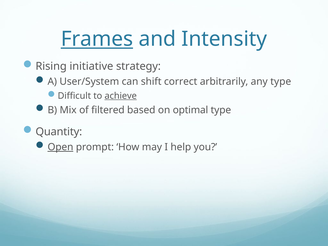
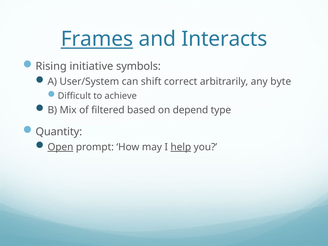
Intensity: Intensity -> Interacts
strategy: strategy -> symbols
any type: type -> byte
achieve underline: present -> none
optimal: optimal -> depend
help underline: none -> present
